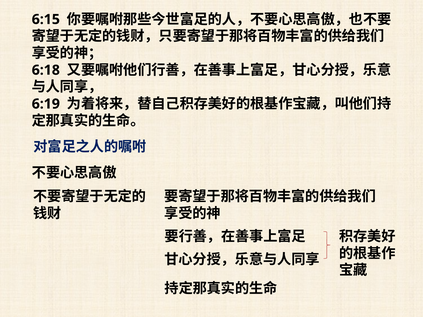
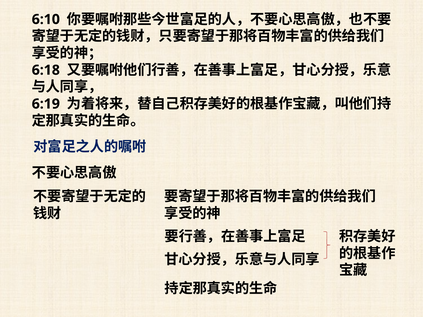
6:15: 6:15 -> 6:10
